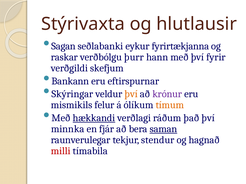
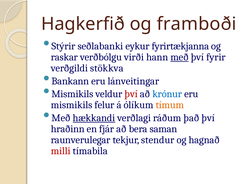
Stýrivaxta: Stýrivaxta -> Hagkerfið
hlutlausir: hlutlausir -> framboði
Sagan: Sagan -> Stýrir
þurr: þurr -> virði
með at (180, 57) underline: none -> present
skefjum: skefjum -> stökkva
eftirspurnar: eftirspurnar -> lánveitingar
Skýringar at (72, 94): Skýringar -> Mismikils
því at (131, 94) colour: orange -> red
krónur colour: purple -> blue
minnka: minnka -> hraðinn
saman underline: present -> none
